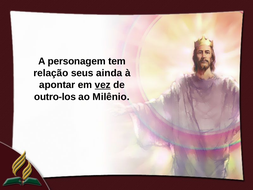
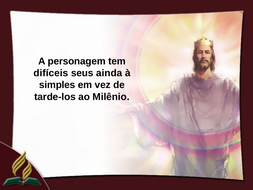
relação: relação -> difíceis
apontar: apontar -> simples
vez underline: present -> none
outro-los: outro-los -> tarde-los
